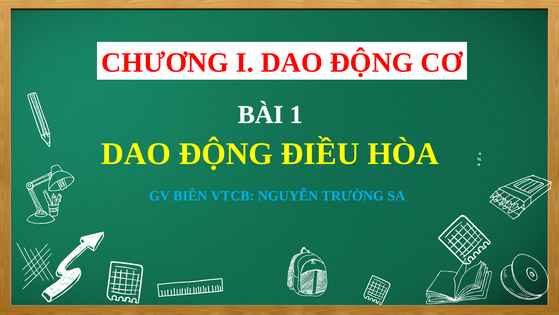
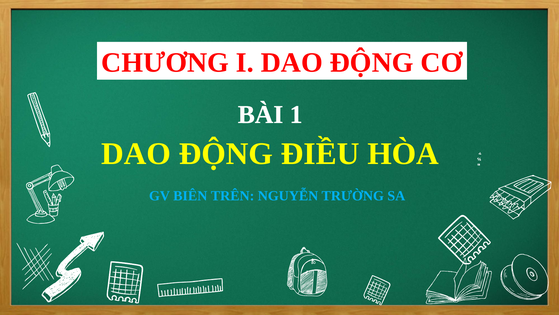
VTCB: VTCB -> TRÊN
